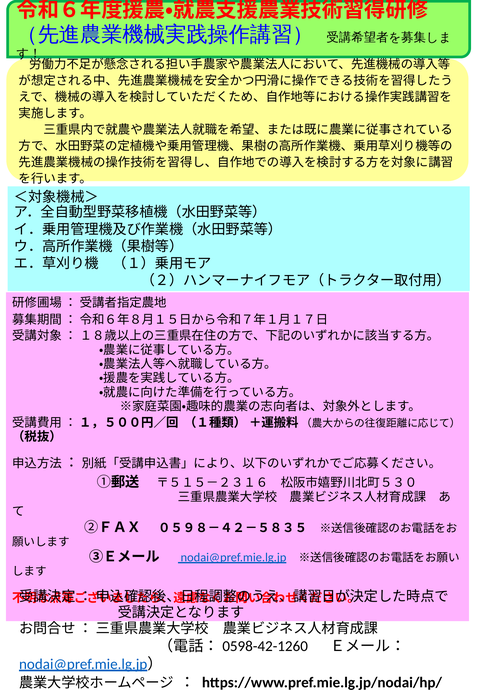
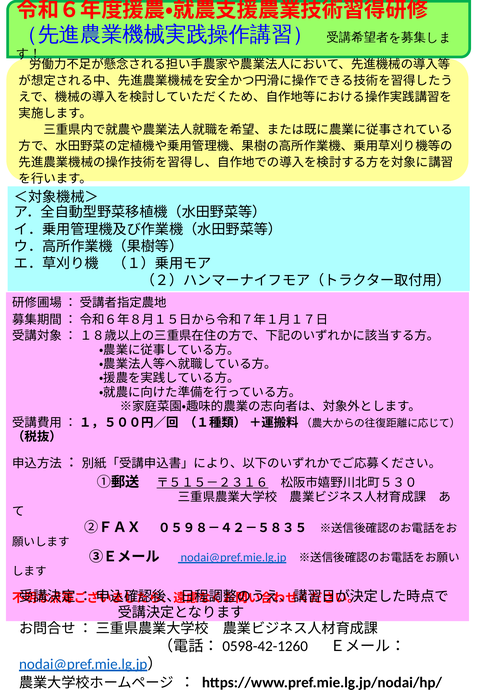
〒５１５－２３１６ underline: none -> present
